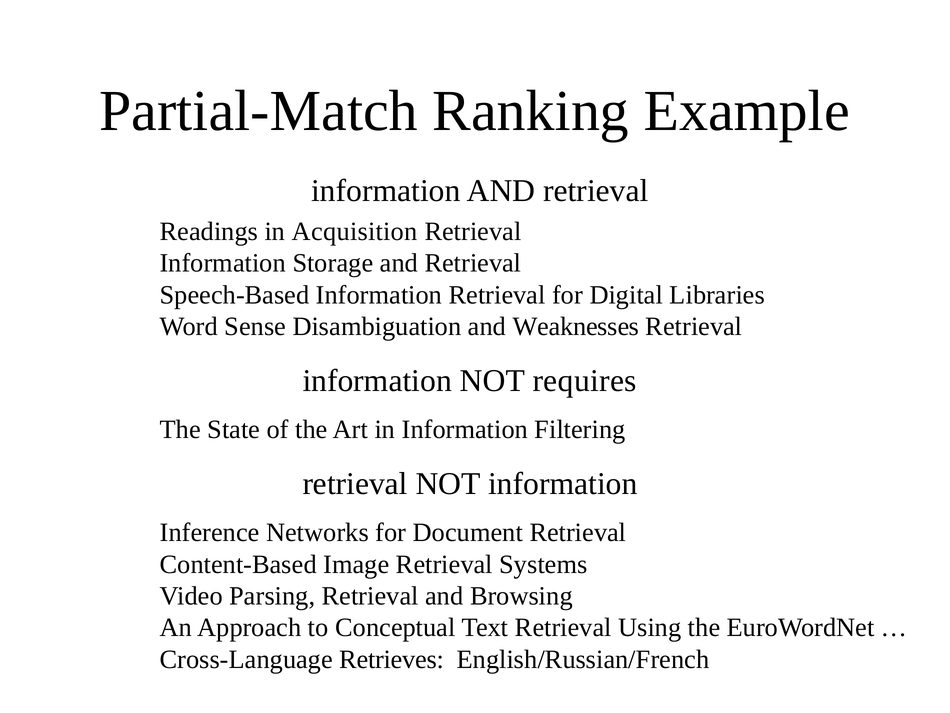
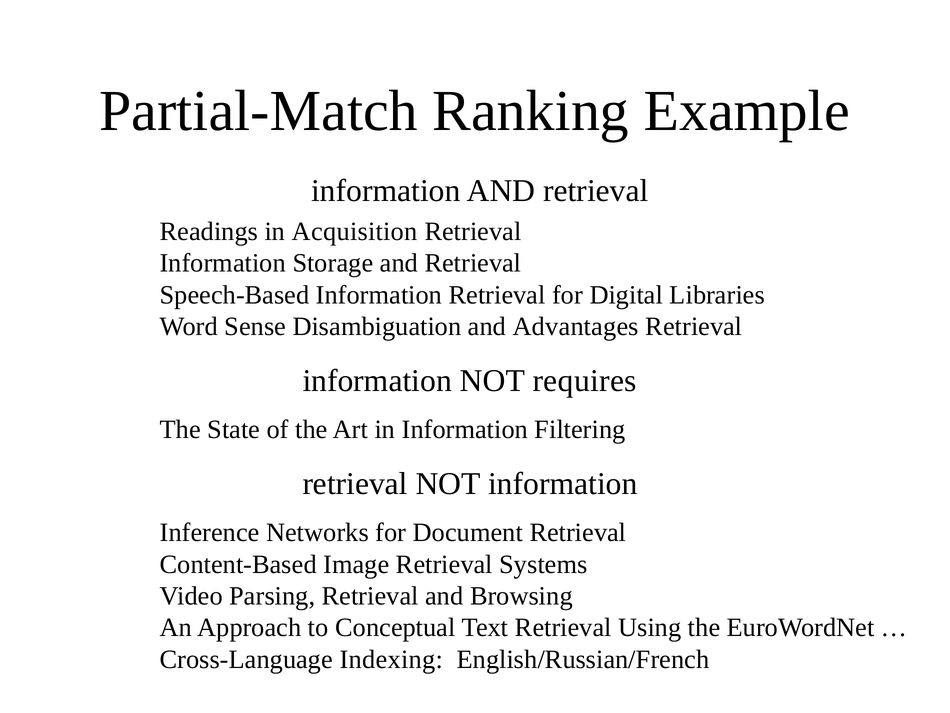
Weaknesses: Weaknesses -> Advantages
Retrieves: Retrieves -> Indexing
